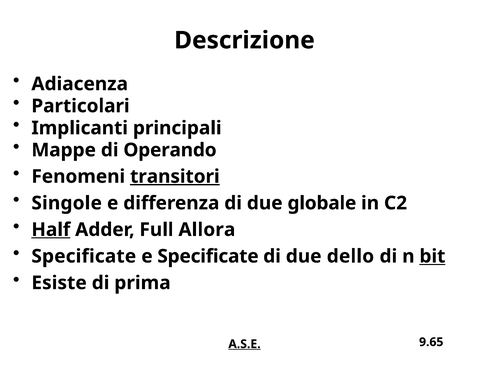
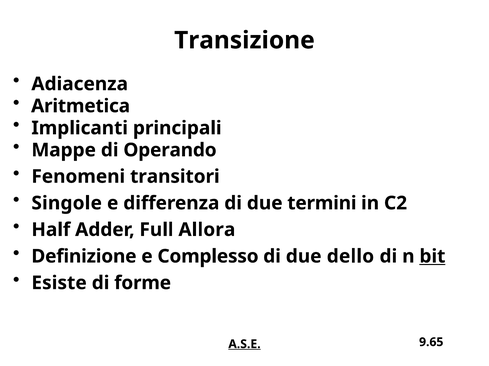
Descrizione: Descrizione -> Transizione
Particolari: Particolari -> Aritmetica
transitori underline: present -> none
globale: globale -> termini
Half underline: present -> none
Specificate at (84, 257): Specificate -> Definizione
e Specificate: Specificate -> Complesso
prima: prima -> forme
